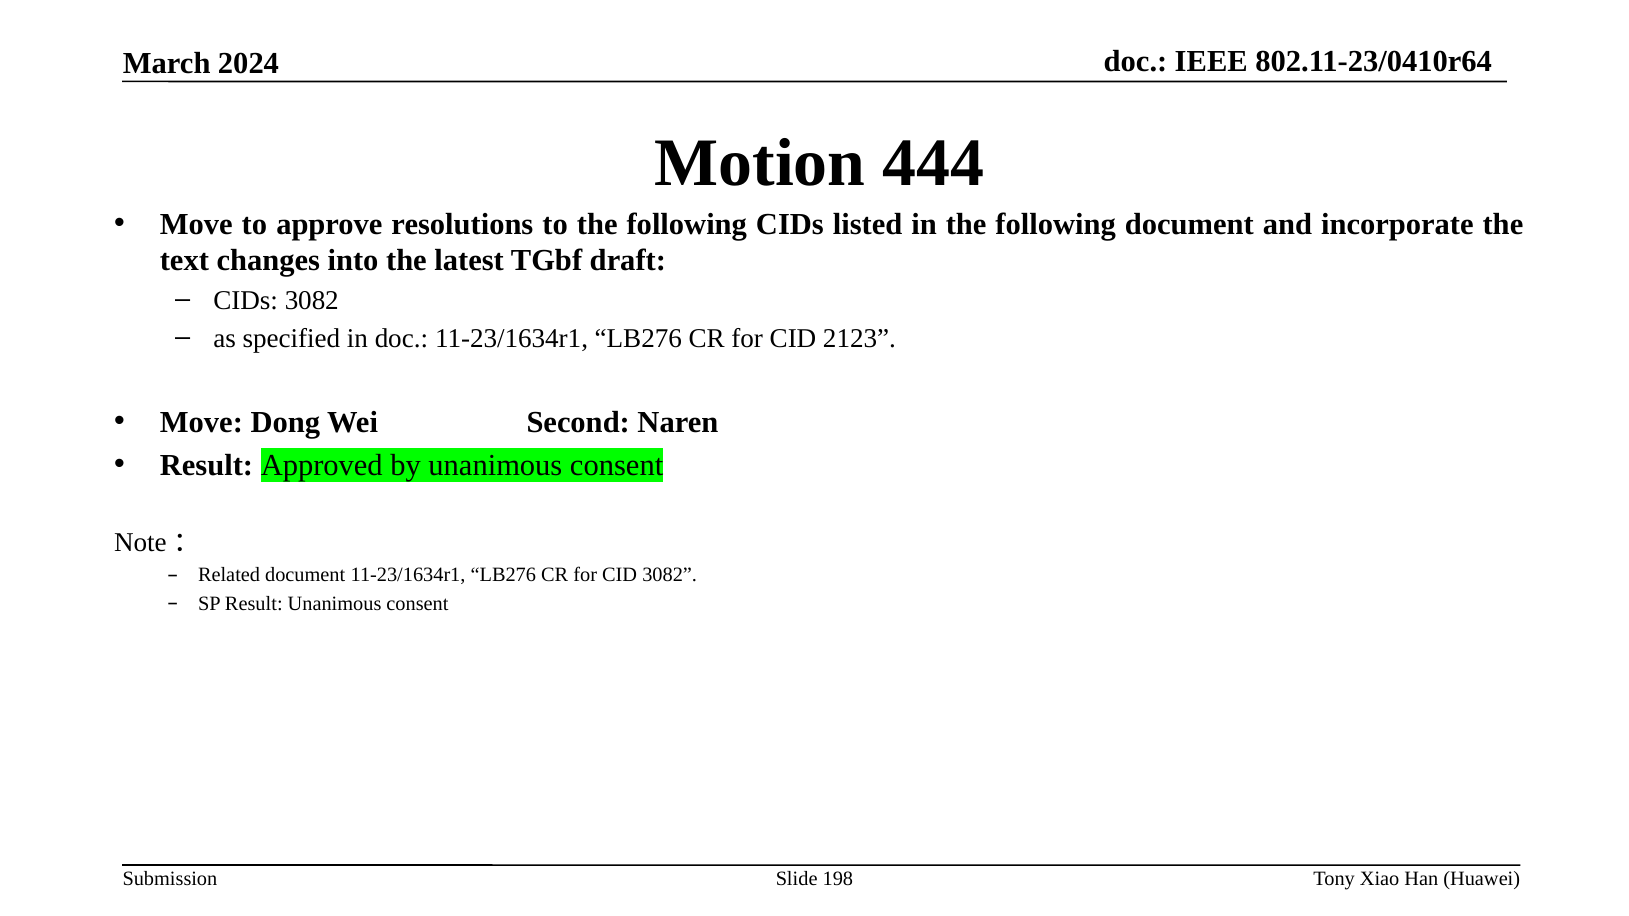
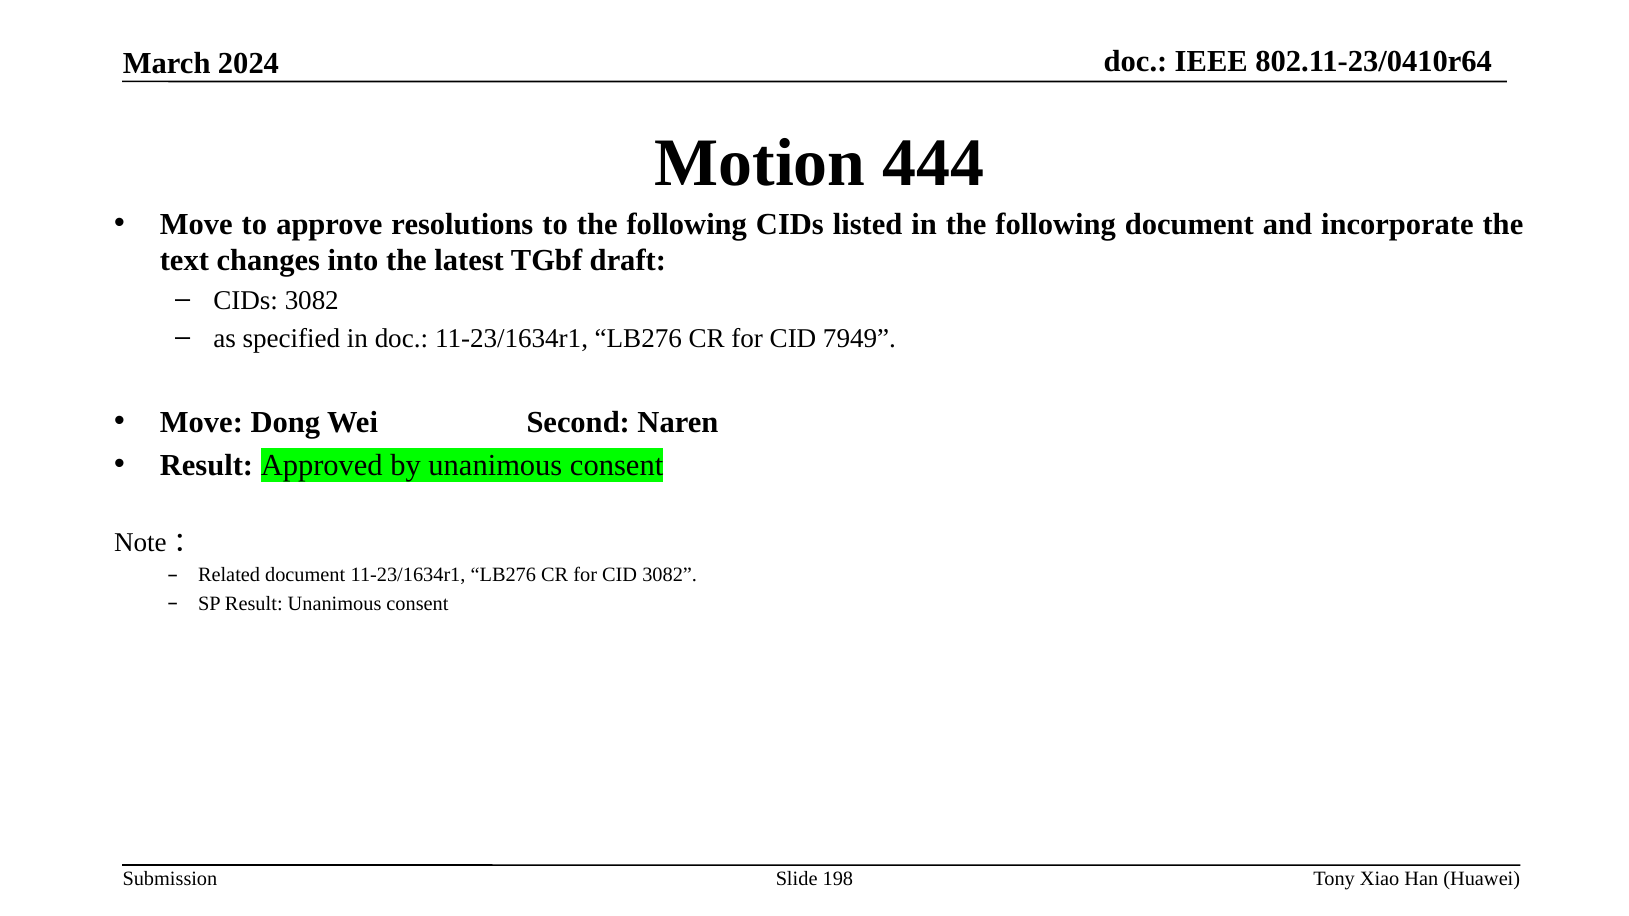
2123: 2123 -> 7949
